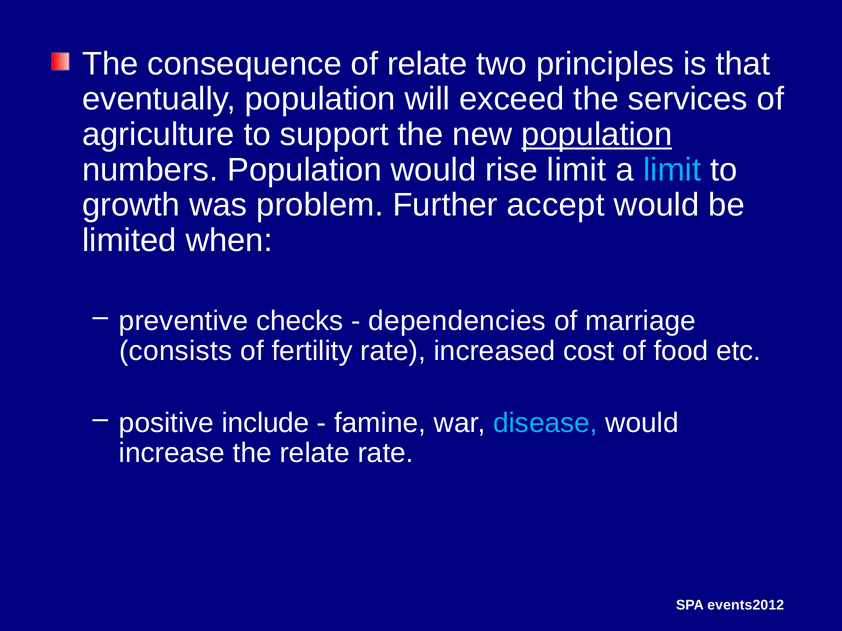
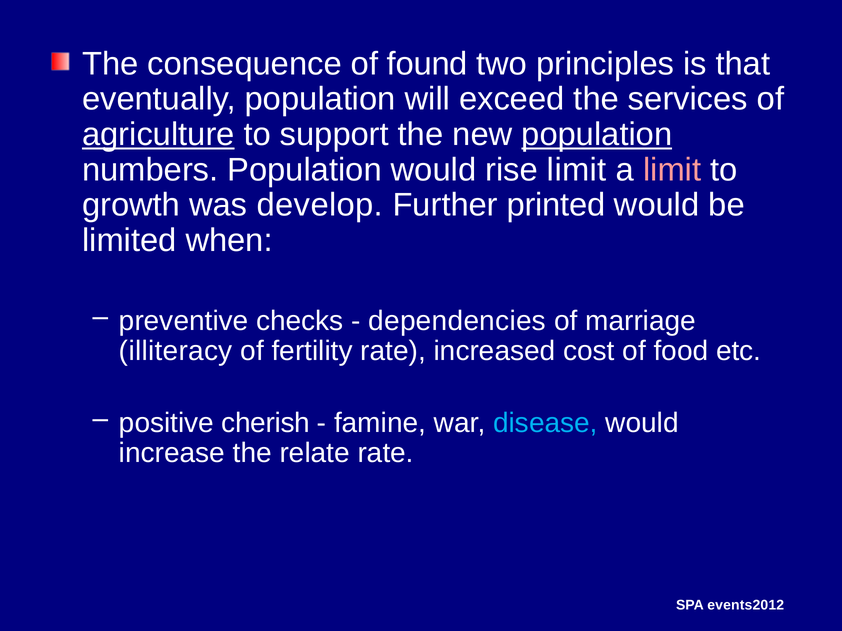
of relate: relate -> found
agriculture underline: none -> present
limit at (672, 170) colour: light blue -> pink
problem: problem -> develop
accept: accept -> printed
consists: consists -> illiteracy
include: include -> cherish
